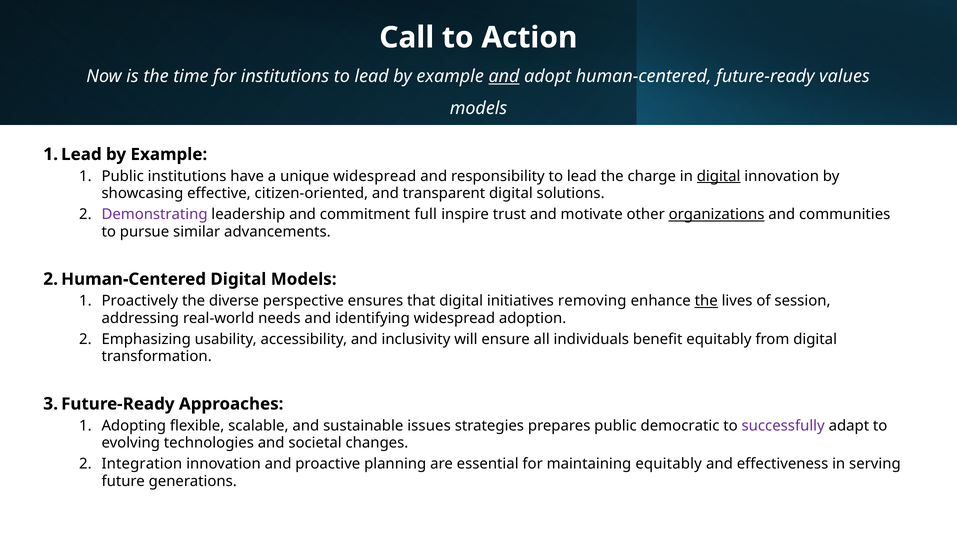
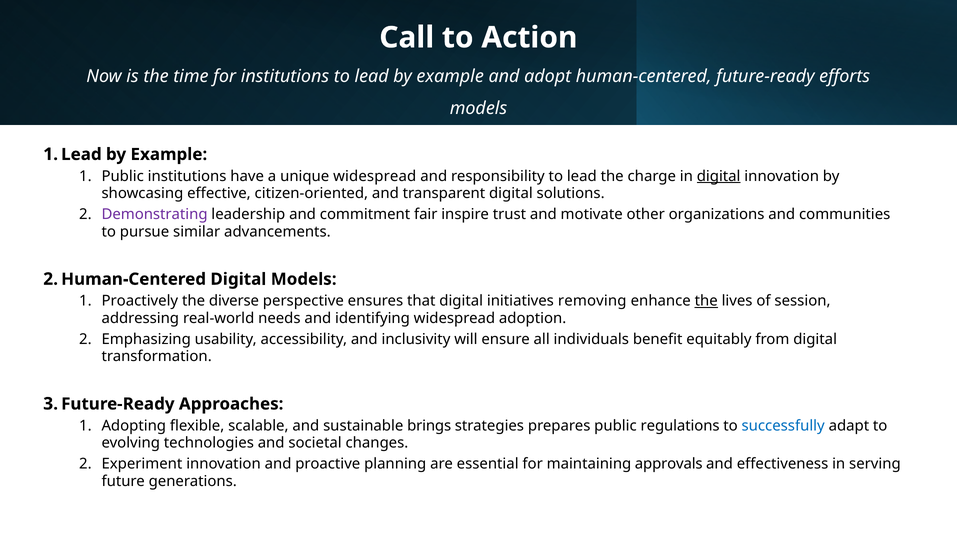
and at (504, 76) underline: present -> none
values: values -> efforts
full: full -> fair
organizations underline: present -> none
issues: issues -> brings
democratic: democratic -> regulations
successfully colour: purple -> blue
Integration: Integration -> Experiment
maintaining equitably: equitably -> approvals
